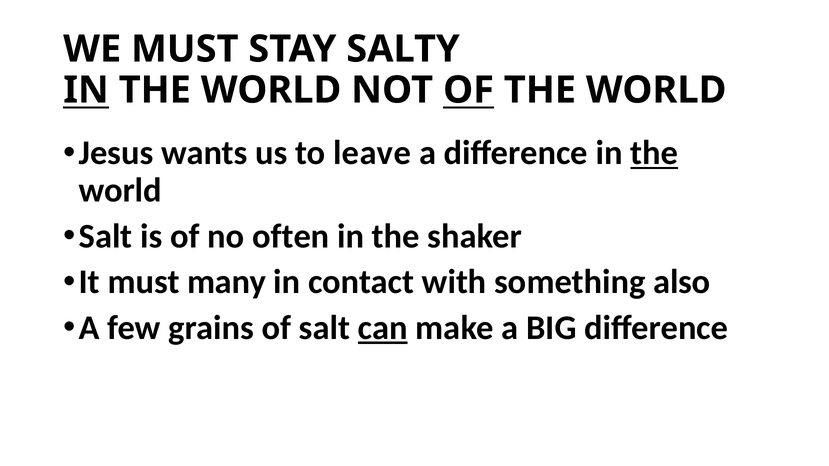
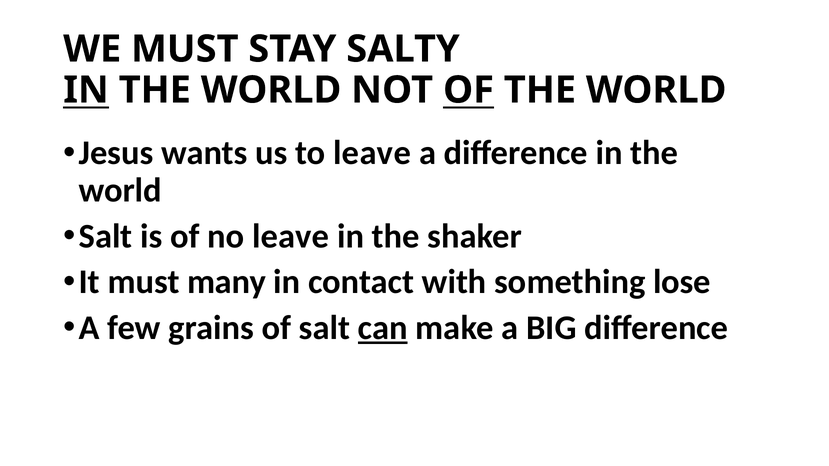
the at (654, 153) underline: present -> none
no often: often -> leave
also: also -> lose
